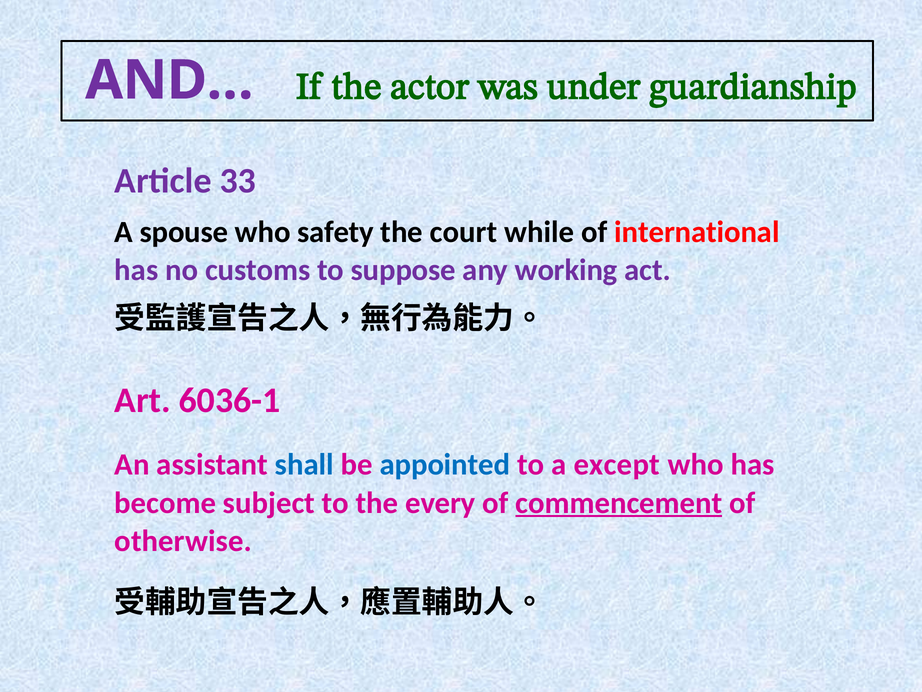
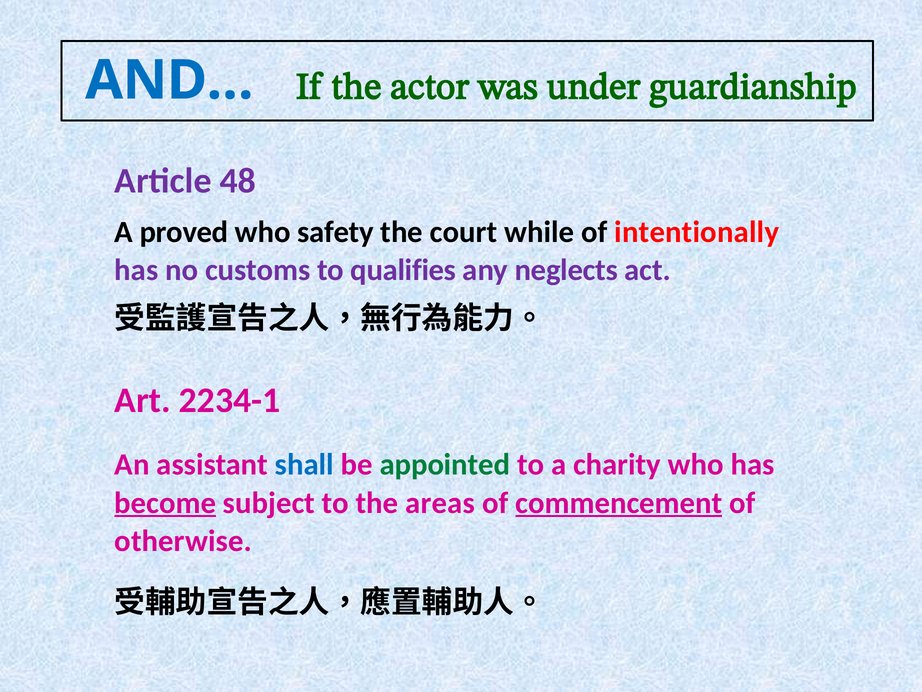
AND… colour: purple -> blue
33: 33 -> 48
spouse: spouse -> proved
international: international -> intentionally
suppose: suppose -> qualifies
working: working -> neglects
6036-1: 6036-1 -> 2234-1
appointed colour: blue -> green
except: except -> charity
become underline: none -> present
every: every -> areas
